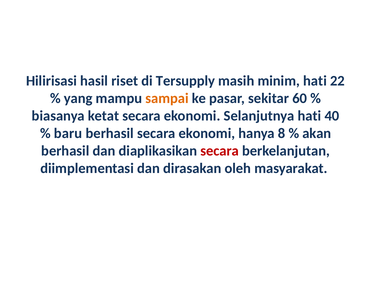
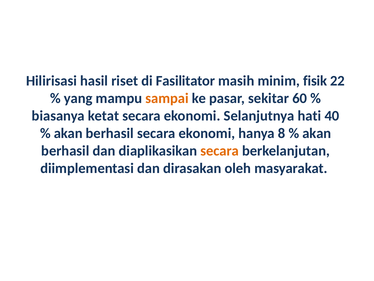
Tersupply: Tersupply -> Fasilitator
minim hati: hati -> fisik
baru at (68, 133): baru -> akan
secara at (220, 150) colour: red -> orange
